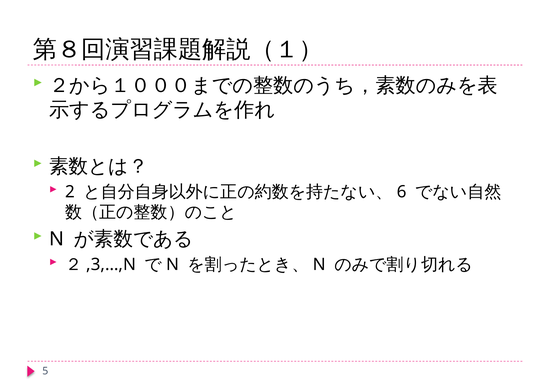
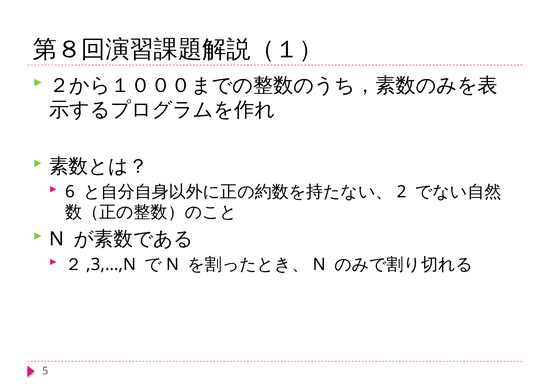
2: 2 -> 6
6: 6 -> 2
